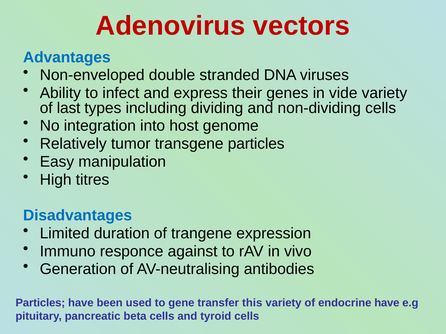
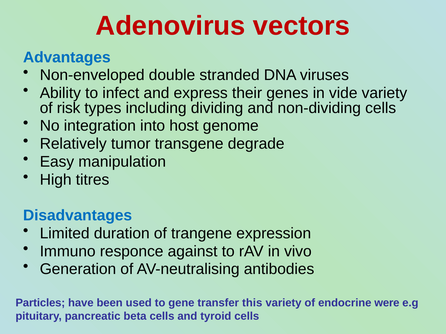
last: last -> risk
transgene particles: particles -> degrade
endocrine have: have -> were
